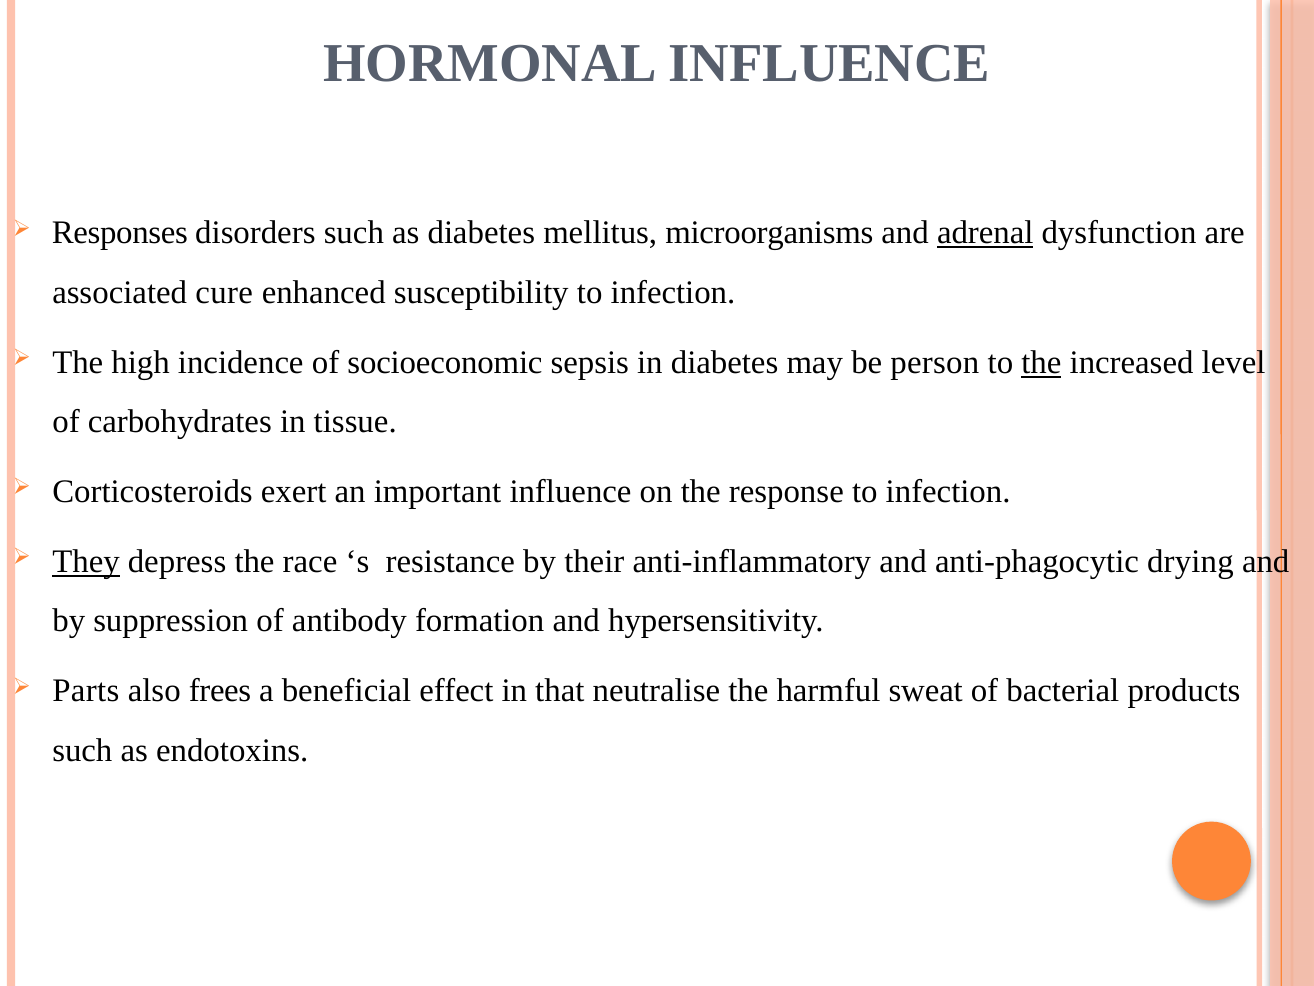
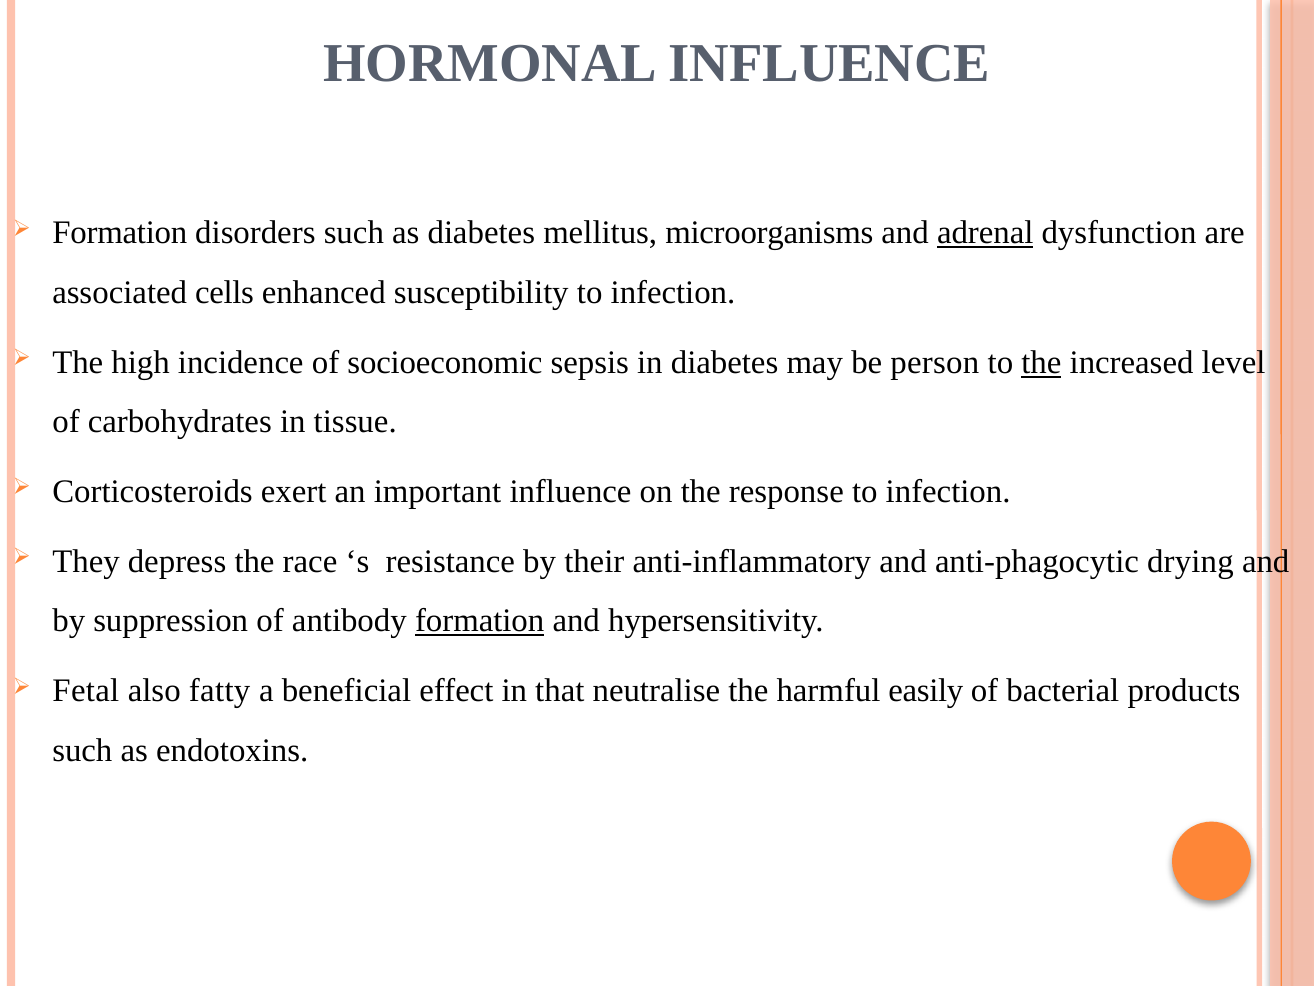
Responses at (120, 233): Responses -> Formation
cure: cure -> cells
They underline: present -> none
formation at (480, 621) underline: none -> present
Parts: Parts -> Fetal
frees: frees -> fatty
sweat: sweat -> easily
